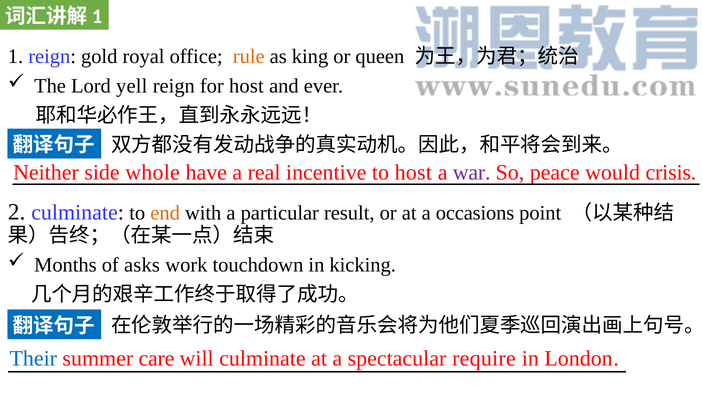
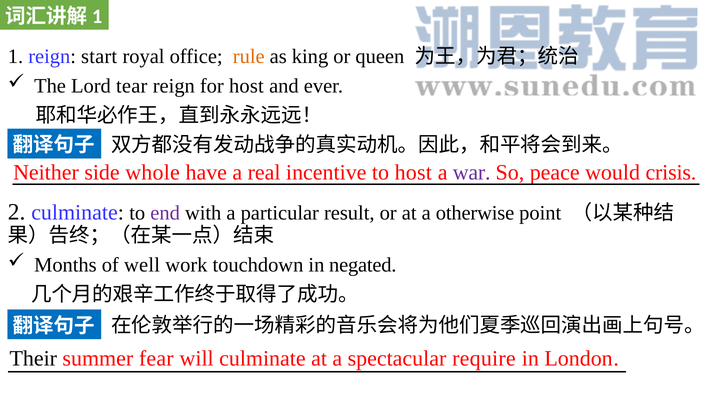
gold: gold -> start
yell: yell -> tear
end colour: orange -> purple
occasions: occasions -> otherwise
asks: asks -> well
kicking: kicking -> negated
Their colour: blue -> black
care: care -> fear
